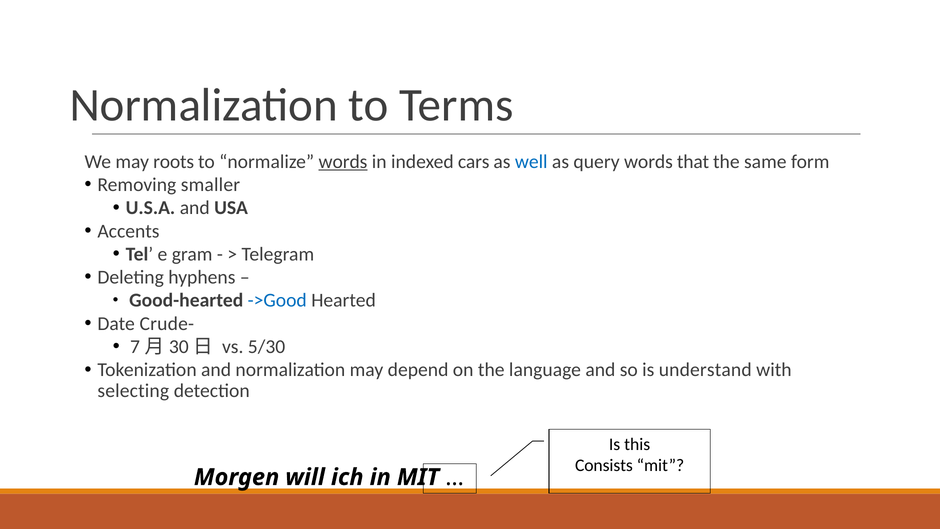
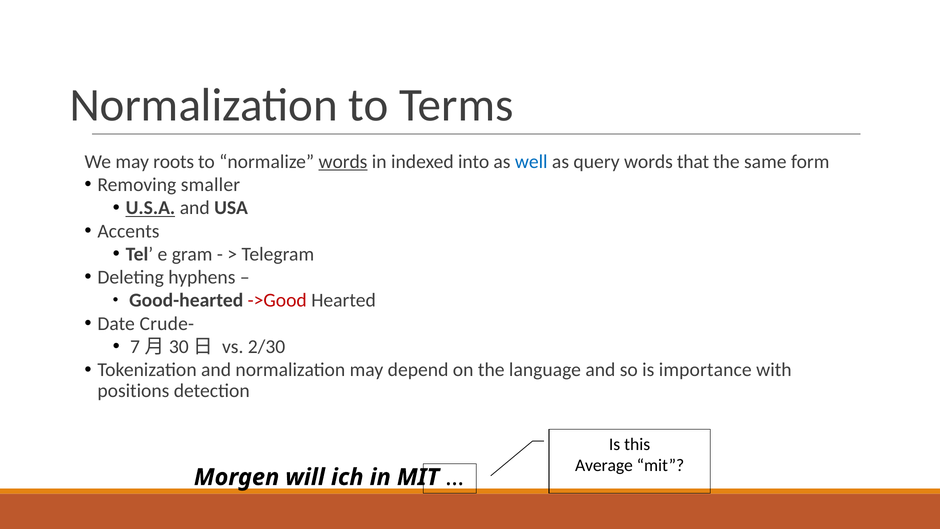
cars: cars -> into
U.S.A underline: none -> present
->Good colour: blue -> red
5/30: 5/30 -> 2/30
understand: understand -> importance
selecting: selecting -> positions
Consists: Consists -> Average
